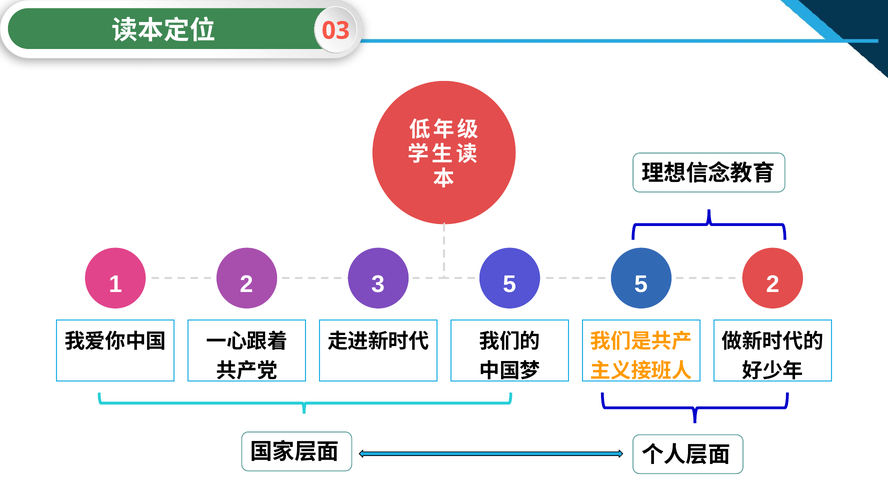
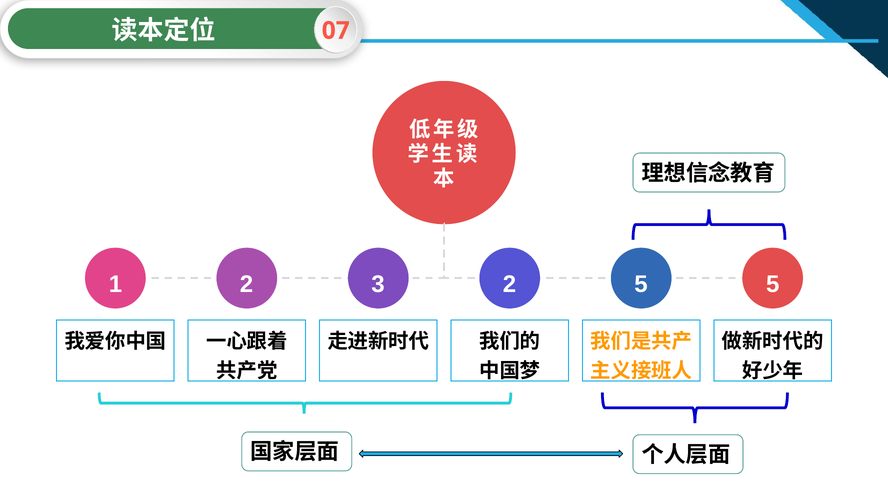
03: 03 -> 07
2 5: 5 -> 2
1 2: 2 -> 5
